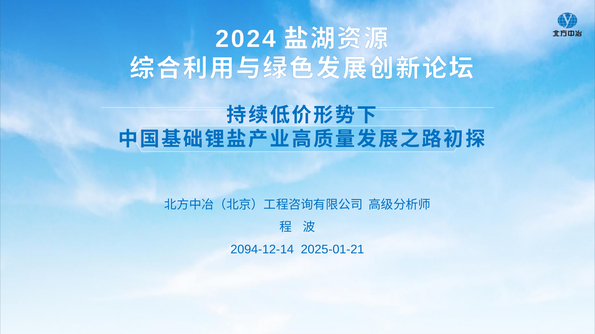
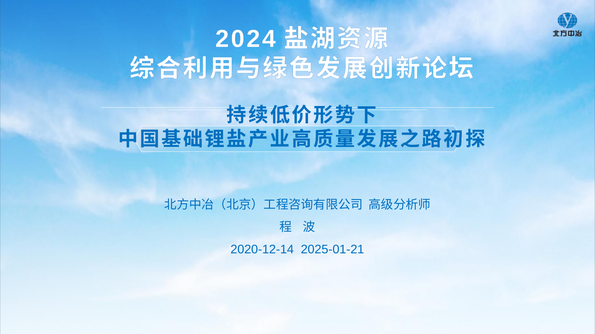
2094-12-14: 2094-12-14 -> 2020-12-14
